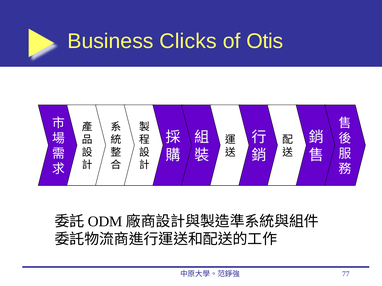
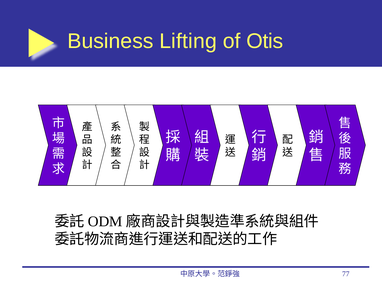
Clicks: Clicks -> Lifting
